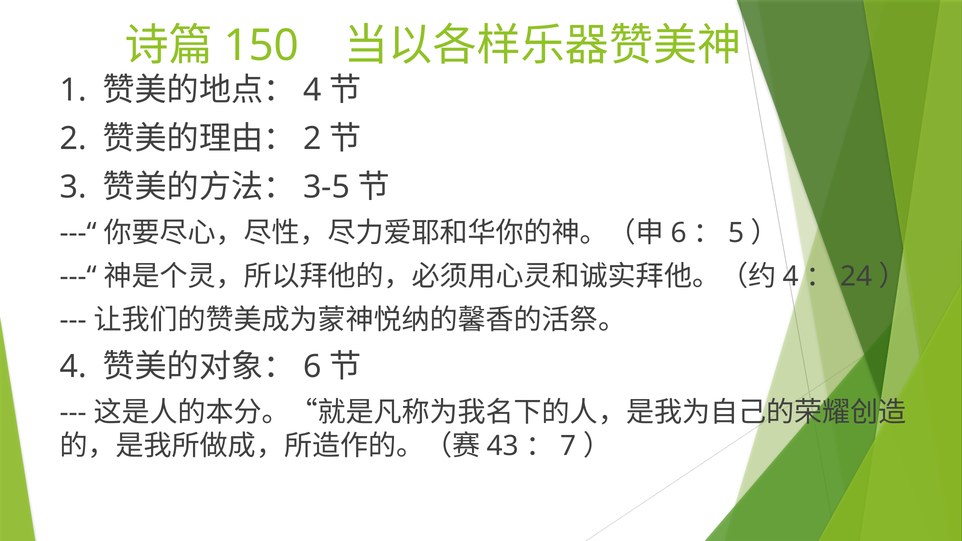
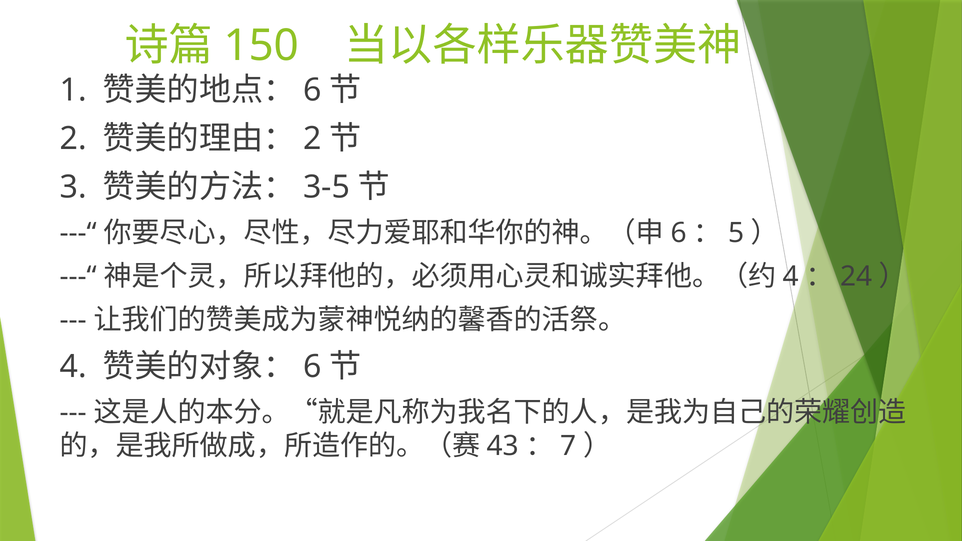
4 at (312, 90): 4 -> 6
